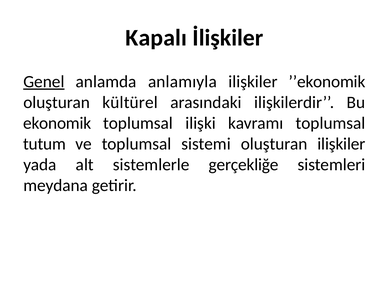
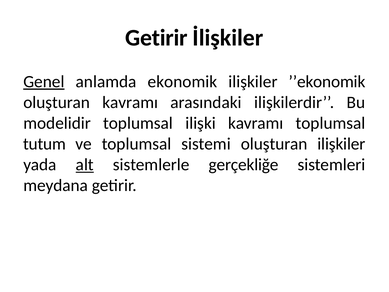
Kapalı at (156, 38): Kapalı -> Getirir
anlamıyla: anlamıyla -> ekonomik
oluşturan kültürel: kültürel -> kavramı
ekonomik: ekonomik -> modelidir
alt underline: none -> present
